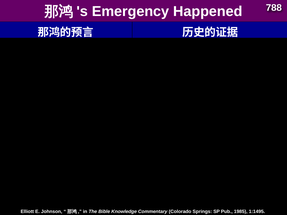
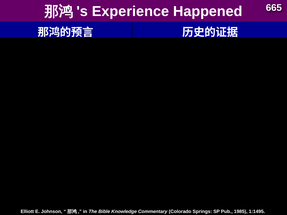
Emergency: Emergency -> Experience
788: 788 -> 665
